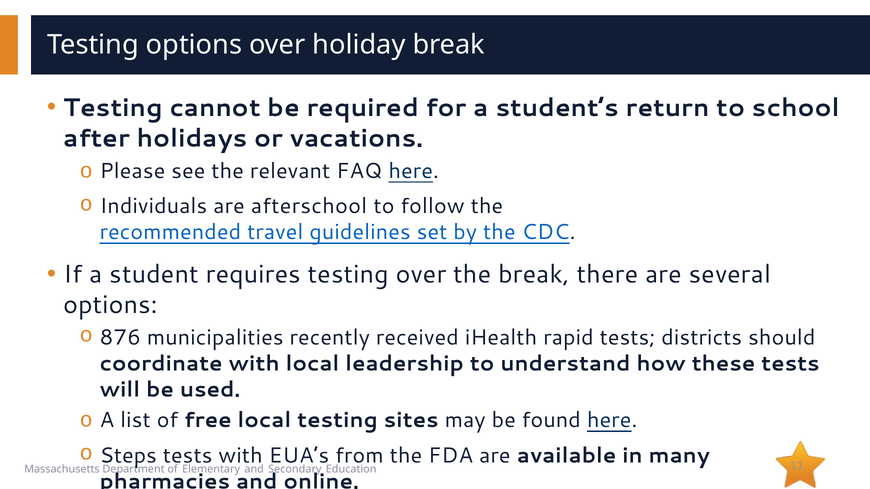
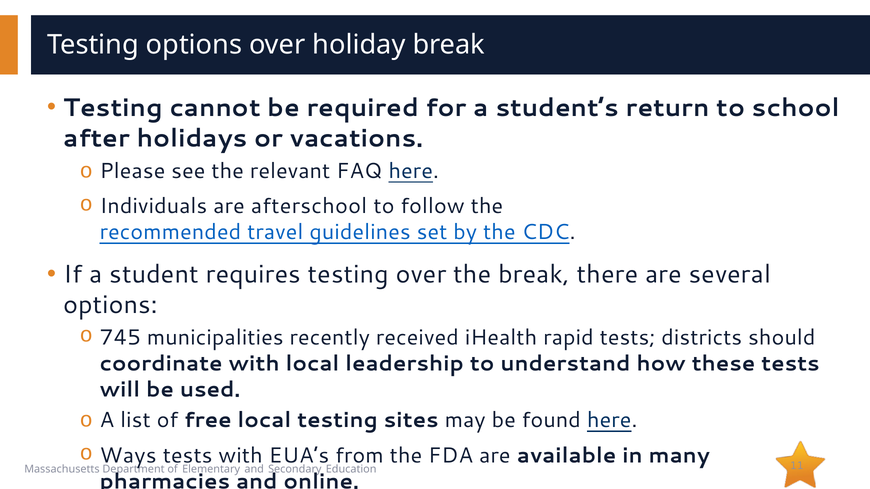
876: 876 -> 745
Steps: Steps -> Ways
